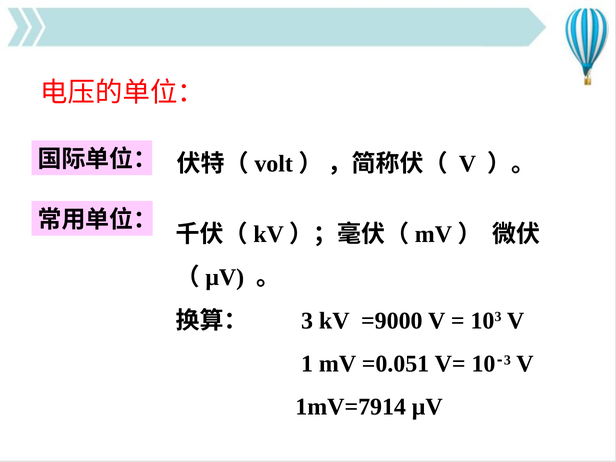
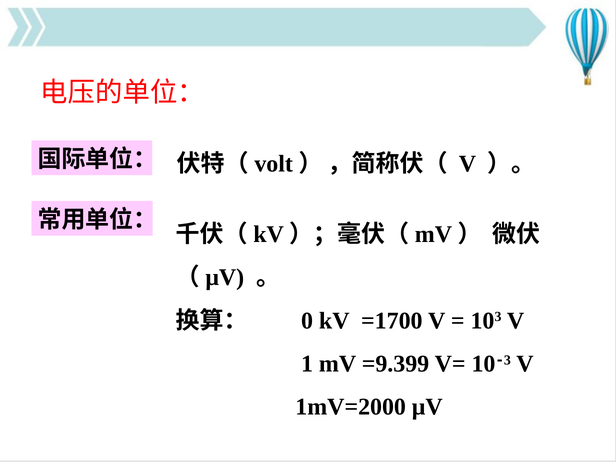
3: 3 -> 0
=9000: =9000 -> =1700
=0.051: =0.051 -> =9.399
1mV=7914: 1mV=7914 -> 1mV=2000
